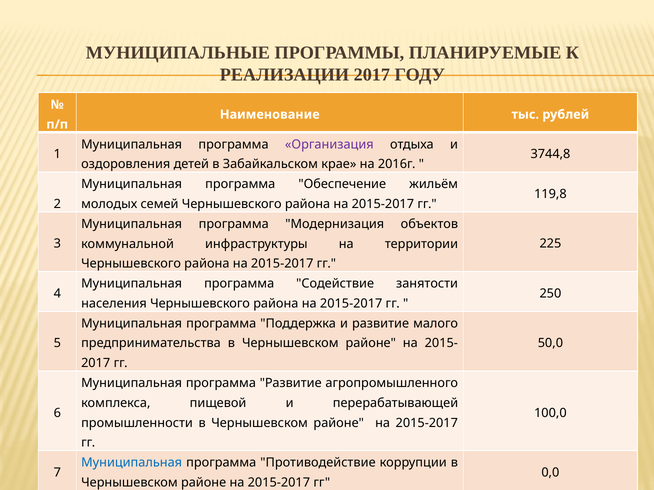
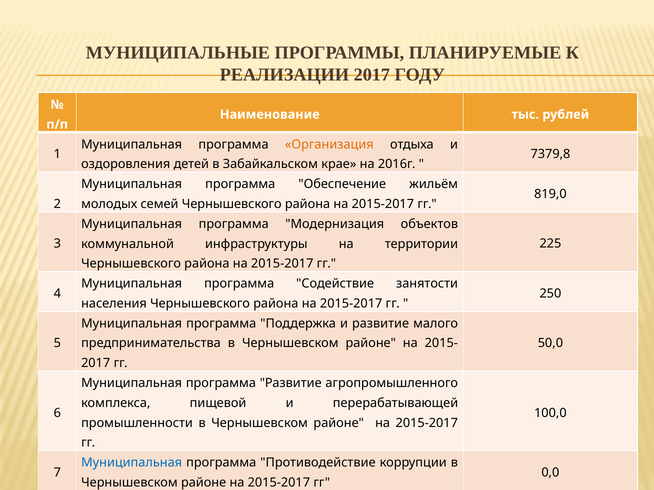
Организация colour: purple -> orange
3744,8: 3744,8 -> 7379,8
119,8: 119,8 -> 819,0
